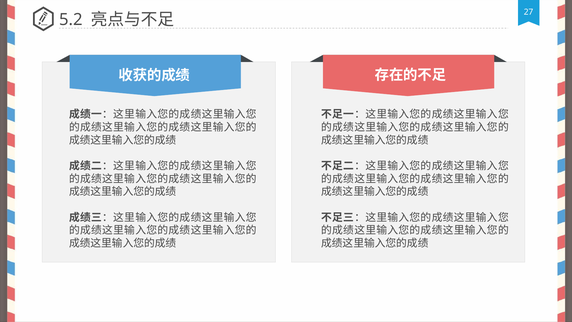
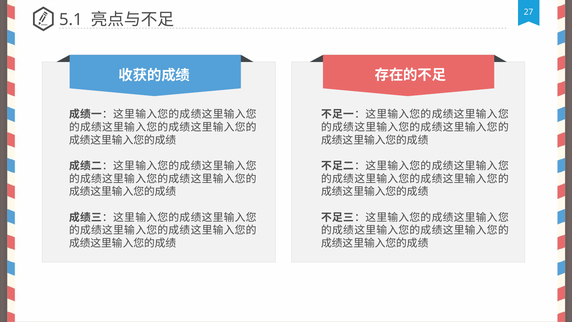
5.2: 5.2 -> 5.1
